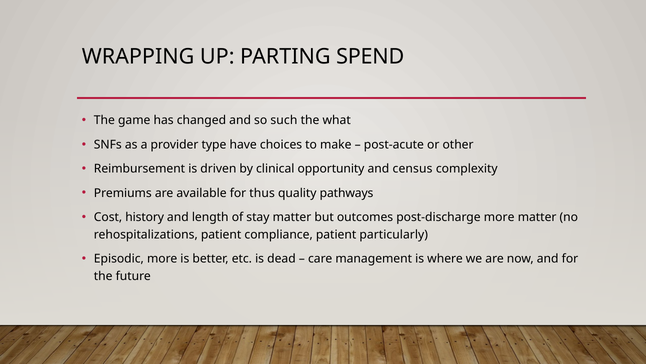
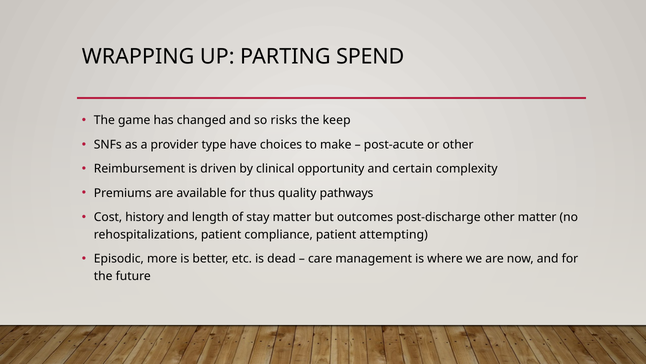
such: such -> risks
what: what -> keep
census: census -> certain
post-discharge more: more -> other
particularly: particularly -> attempting
